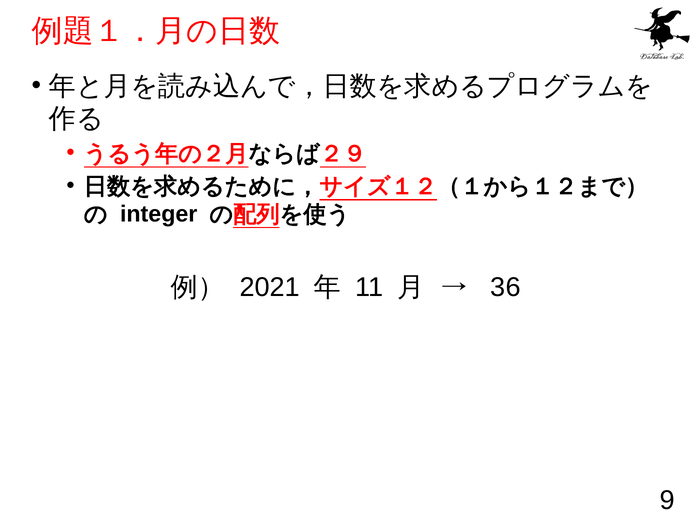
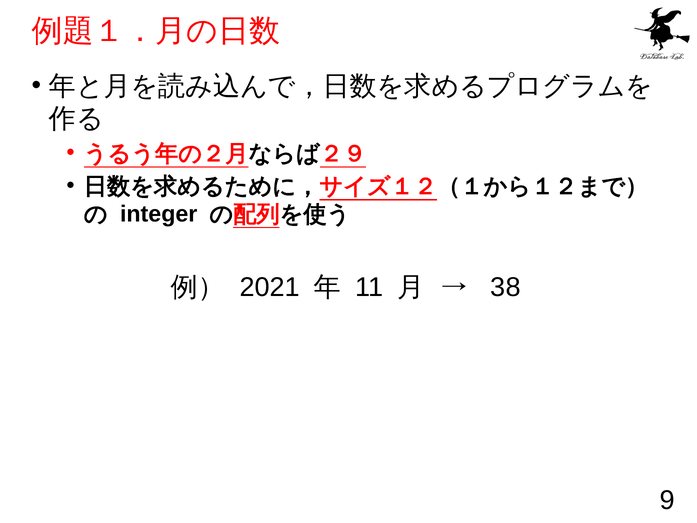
36: 36 -> 38
